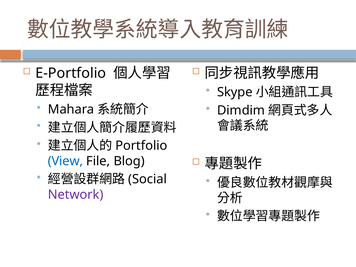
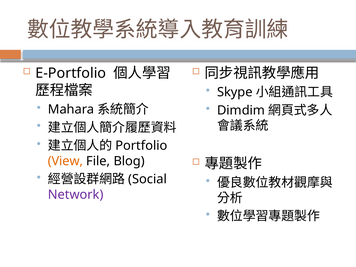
View colour: blue -> orange
